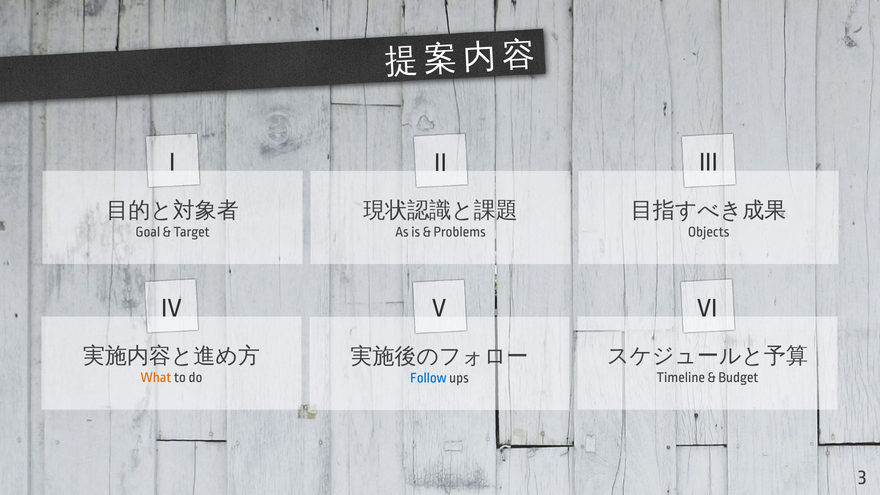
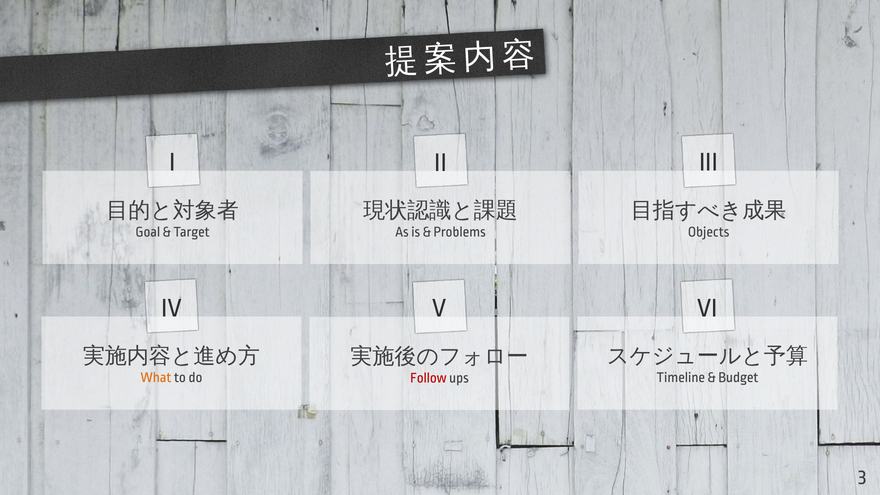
Follow colour: blue -> red
